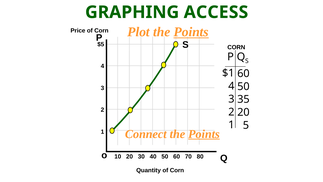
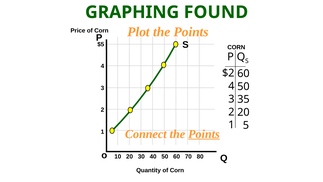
ACCESS: ACCESS -> FOUND
Points at (191, 32) underline: present -> none
$1: $1 -> $2
